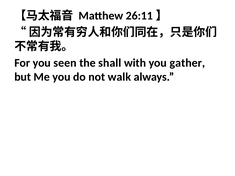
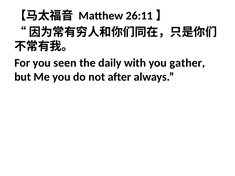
shall: shall -> daily
walk: walk -> after
